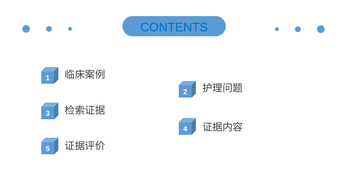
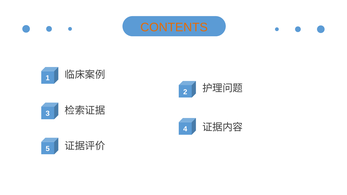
CONTENTS colour: blue -> orange
